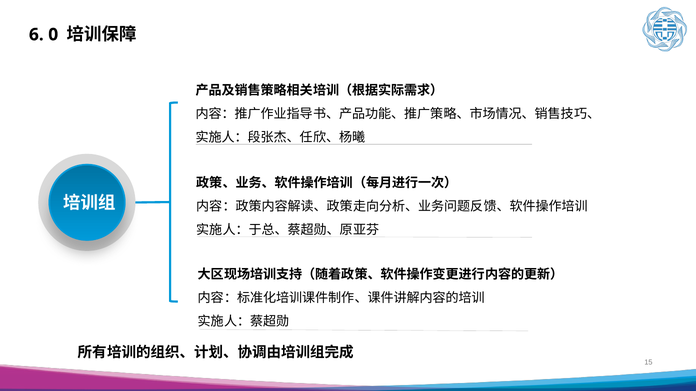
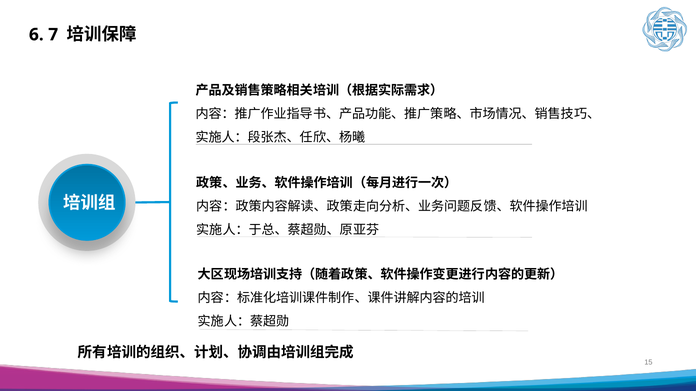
0: 0 -> 7
